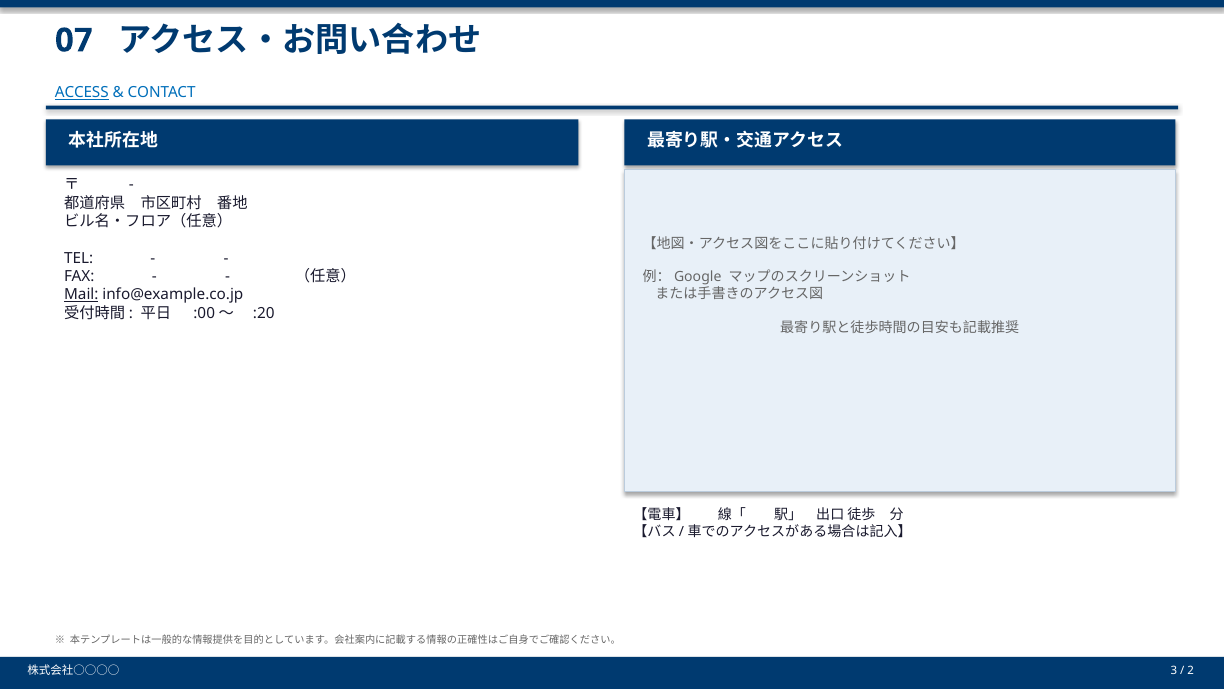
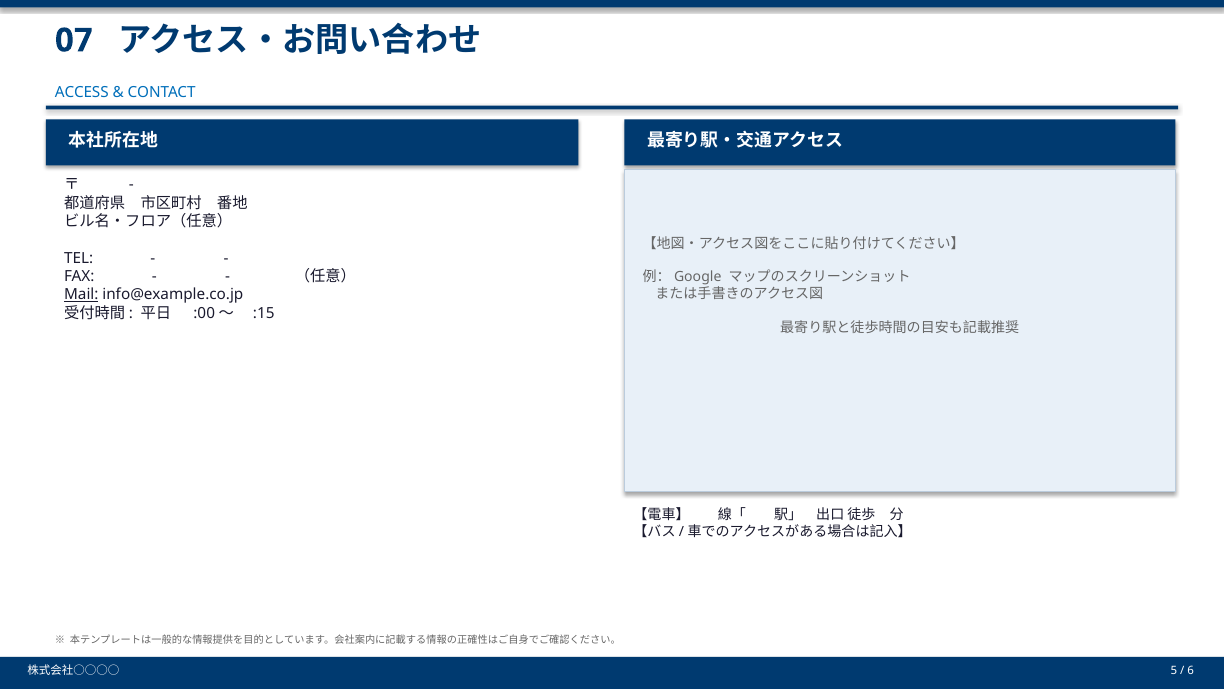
ACCESS underline: present -> none
:20: :20 -> :15
3: 3 -> 5
2: 2 -> 6
